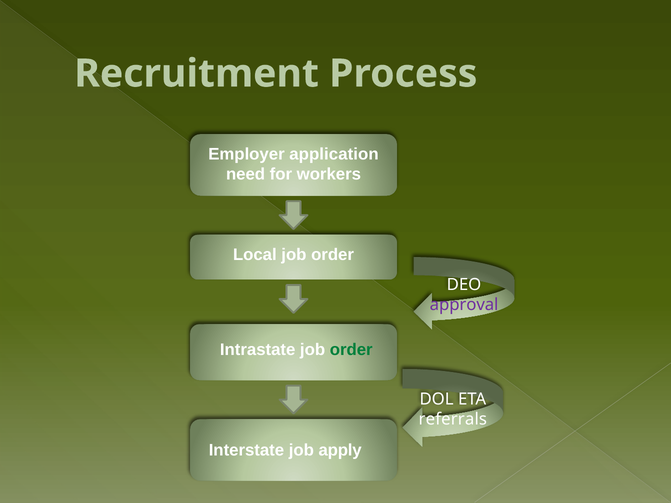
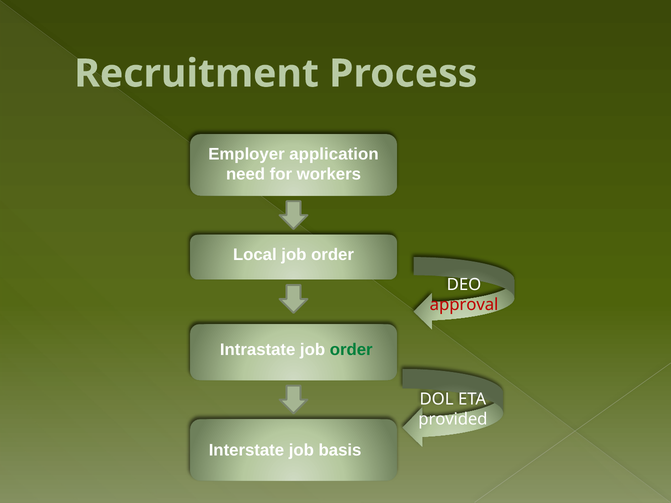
approval colour: purple -> red
referrals: referrals -> provided
apply: apply -> basis
